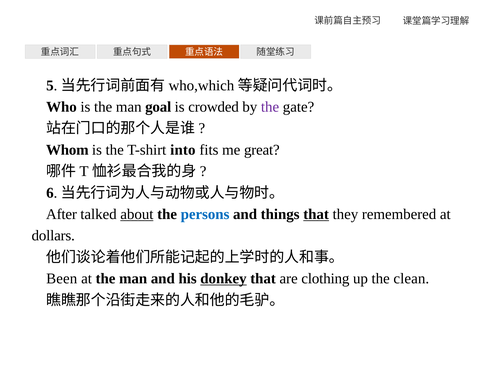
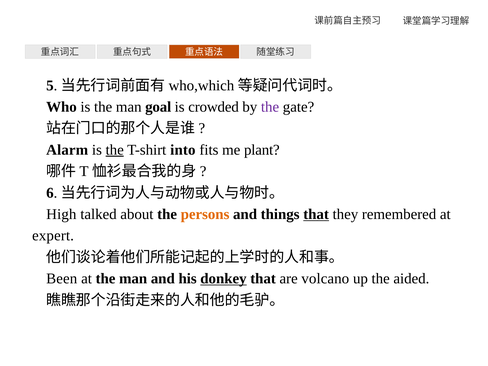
Whom: Whom -> Alarm
the at (115, 150) underline: none -> present
great: great -> plant
After: After -> High
about underline: present -> none
persons colour: blue -> orange
dollars: dollars -> expert
clothing: clothing -> volcano
clean: clean -> aided
